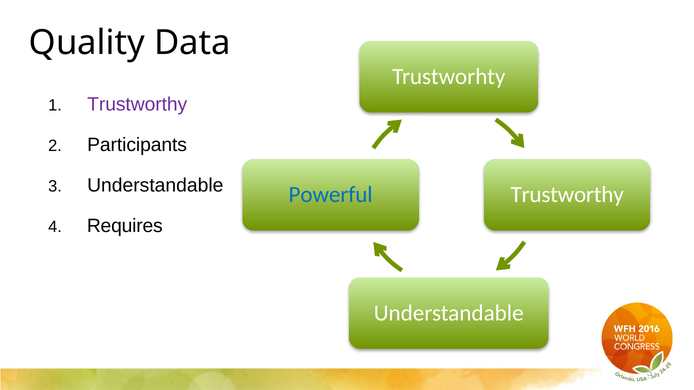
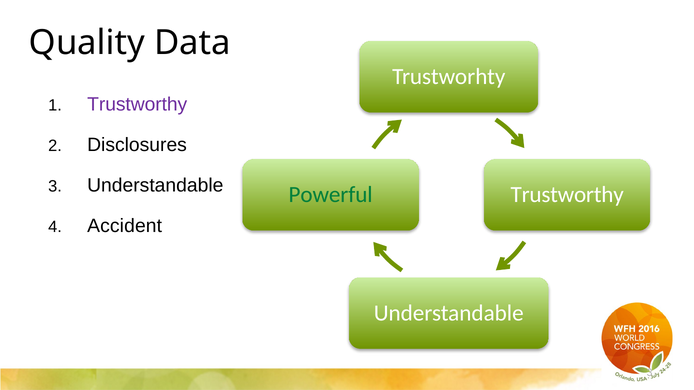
Participants: Participants -> Disclosures
Powerful colour: blue -> green
Requires: Requires -> Accident
